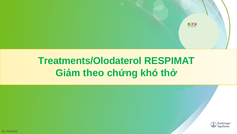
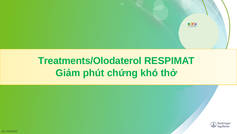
theo: theo -> phút
